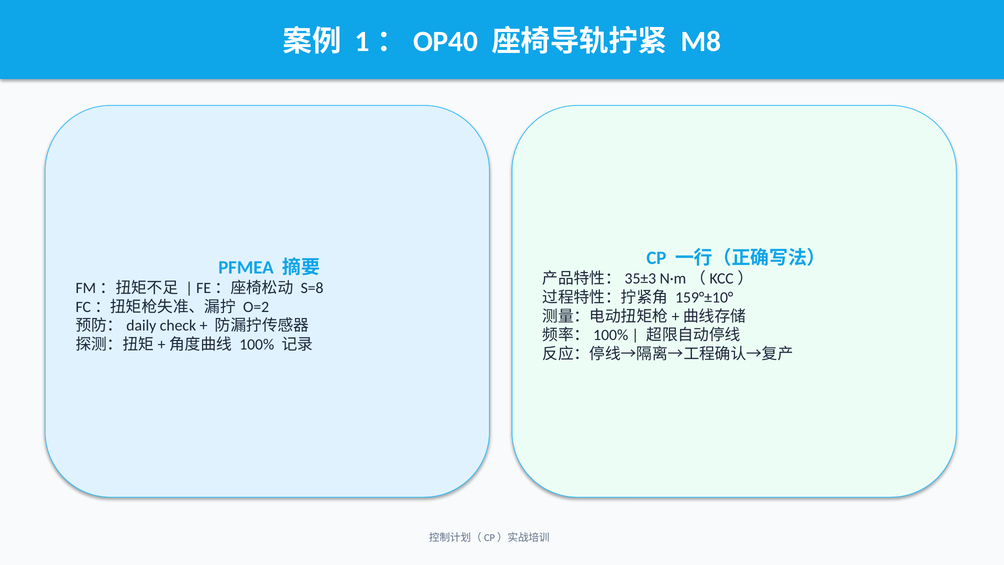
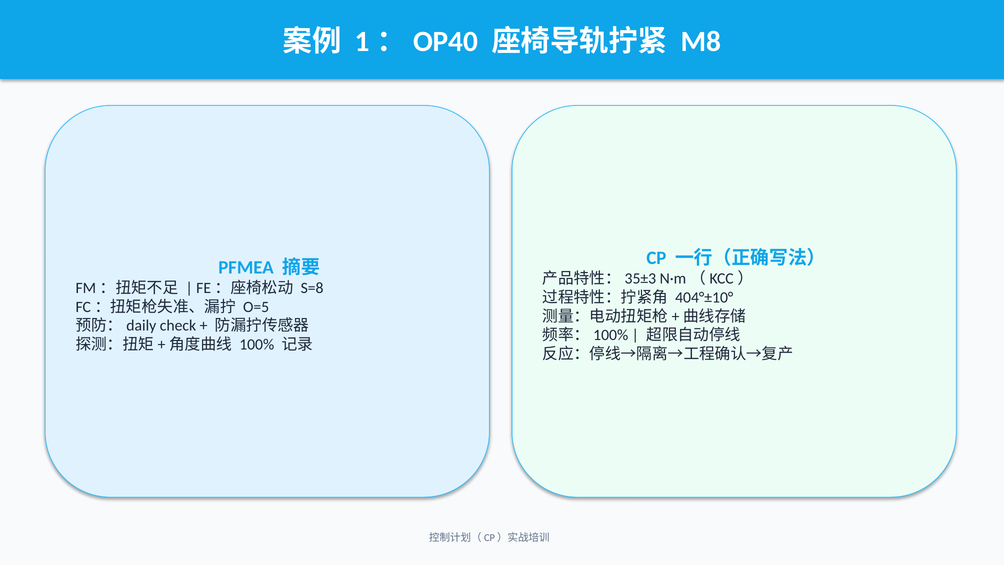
159°±10°: 159°±10° -> 404°±10°
O=2: O=2 -> O=5
